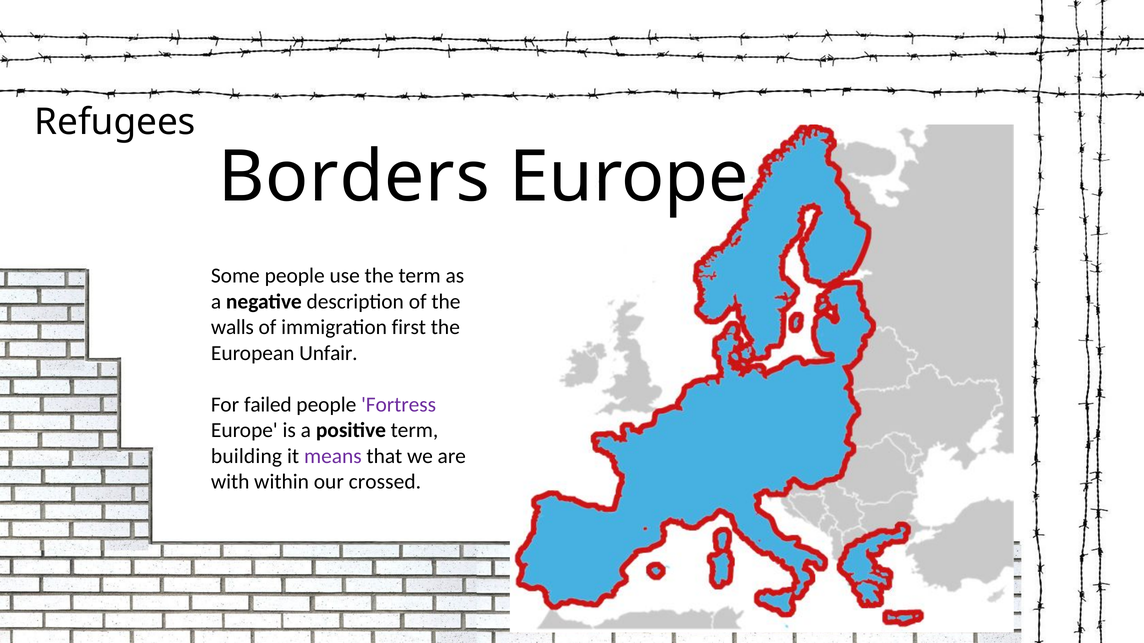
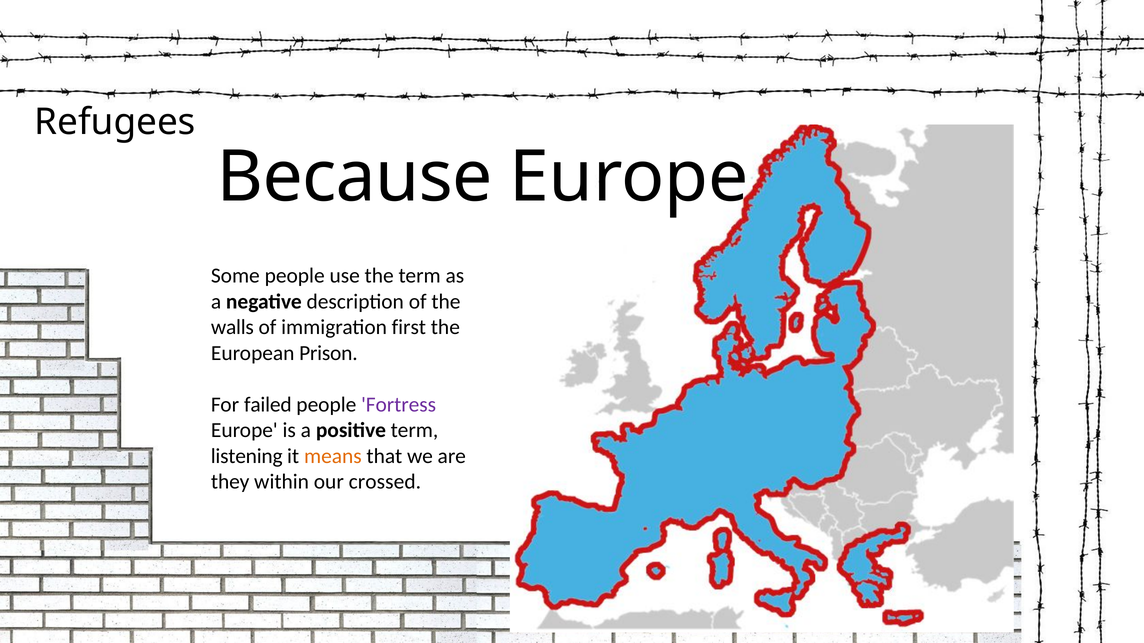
Borders: Borders -> Because
Unfair: Unfair -> Prison
building: building -> listening
means colour: purple -> orange
with: with -> they
